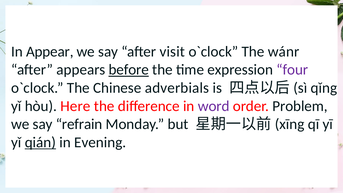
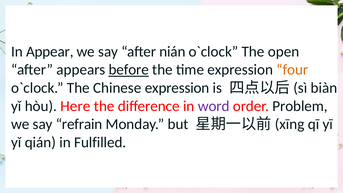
visit: visit -> nián
wánr: wánr -> open
four colour: purple -> orange
adverbials at (177, 88): adverbials -> expression
qǐng: qǐng -> biàn
qián underline: present -> none
Evening: Evening -> Fulfilled
